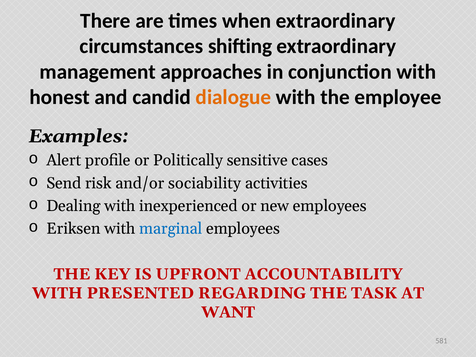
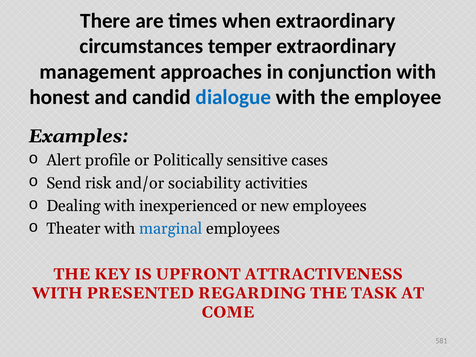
shifting: shifting -> temper
dialogue colour: orange -> blue
Eriksen: Eriksen -> Theater
ACCOUNTABILITY: ACCOUNTABILITY -> ATTRACTIVENESS
WANT: WANT -> COME
